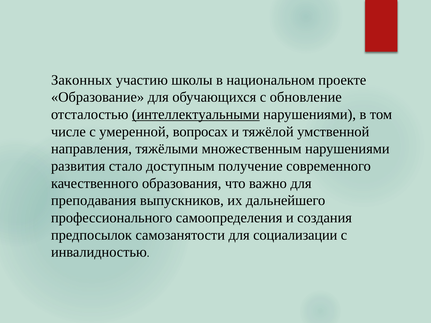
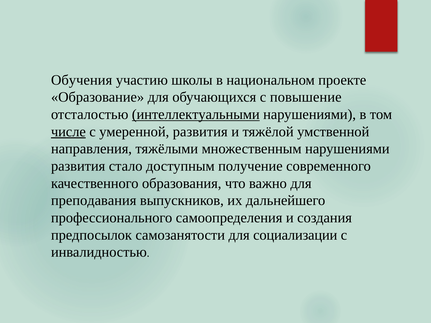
Законных: Законных -> Обучения
обновление: обновление -> повышение
числе underline: none -> present
умеренной вопросах: вопросах -> развития
